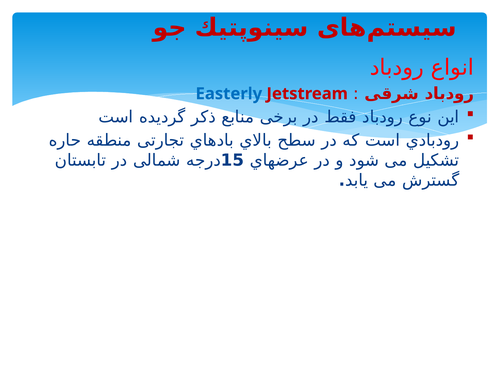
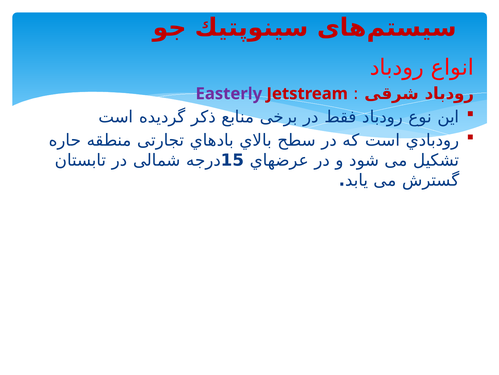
Easterly colour: blue -> purple
